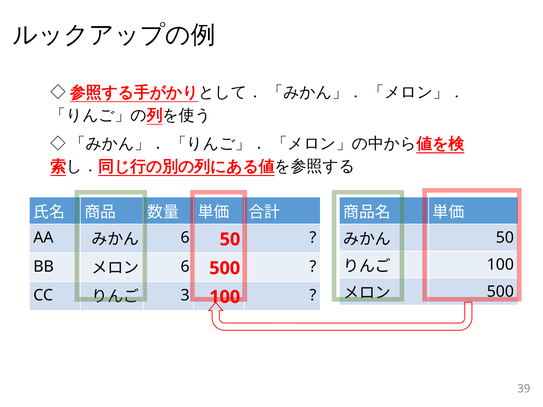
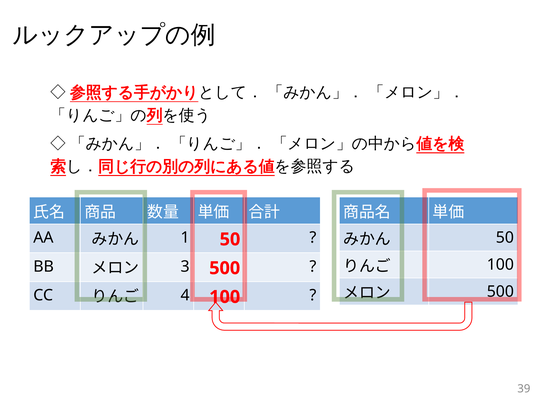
6 at (185, 238): 6 -> 1
6 at (185, 267): 6 -> 3
3: 3 -> 4
